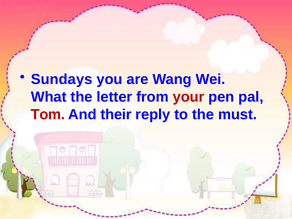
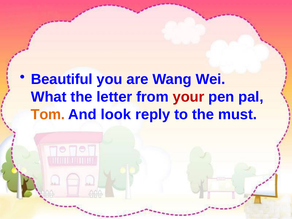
Sundays: Sundays -> Beautiful
Tom colour: red -> orange
their: their -> look
